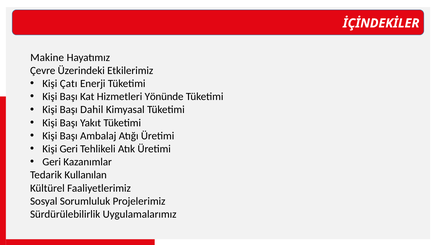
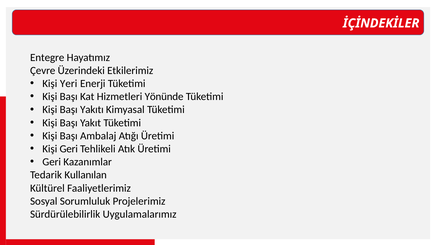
Makine: Makine -> Entegre
Çatı: Çatı -> Yeri
Dahil: Dahil -> Yakıtı
